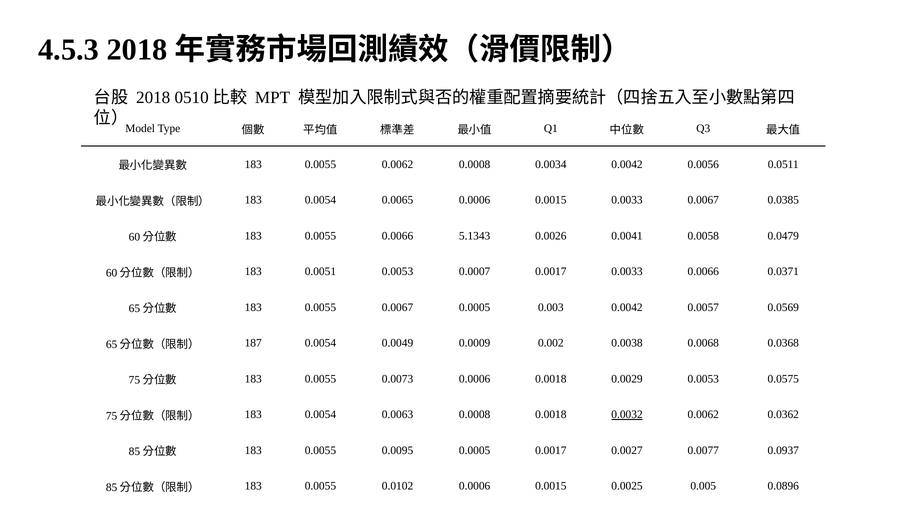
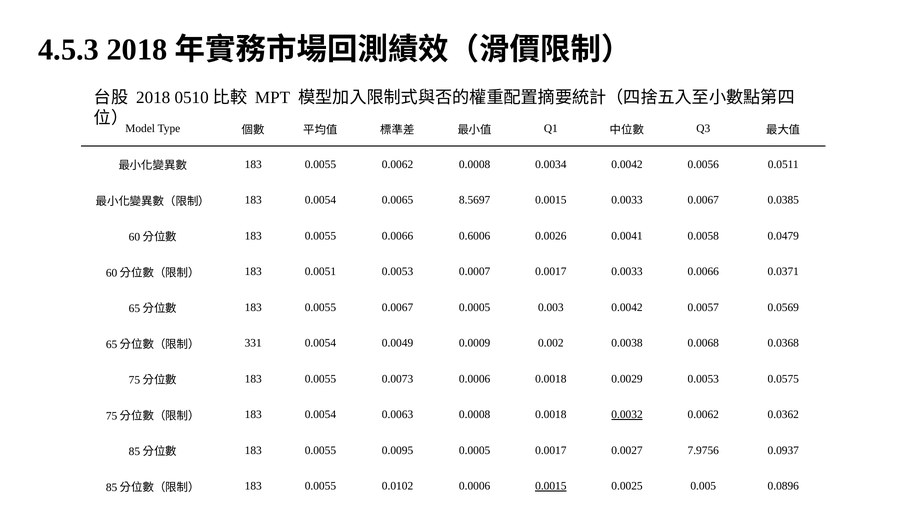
0.0065 0.0006: 0.0006 -> 8.5697
5.1343: 5.1343 -> 0.6006
187: 187 -> 331
0.0077: 0.0077 -> 7.9756
0.0015 at (551, 486) underline: none -> present
